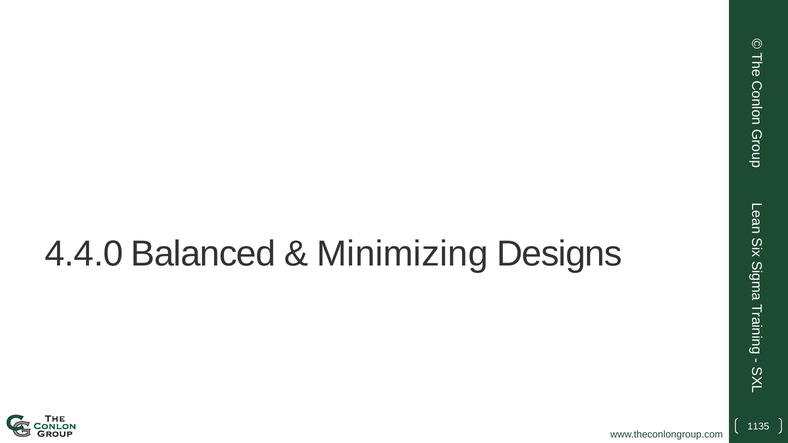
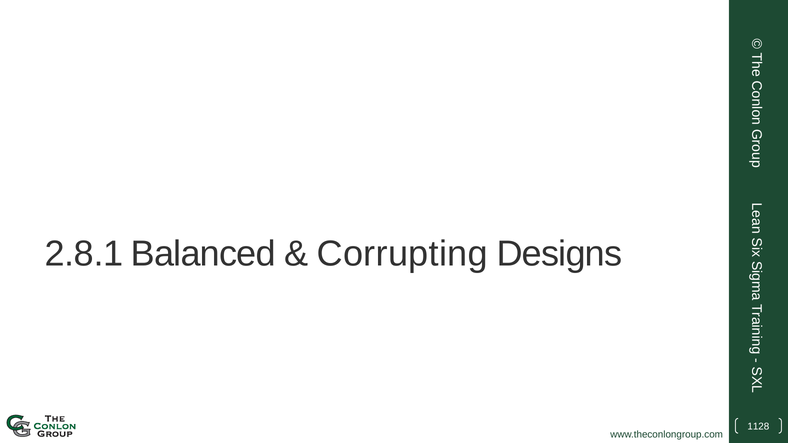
4.4.0: 4.4.0 -> 2.8.1
Minimizing: Minimizing -> Corrupting
1135: 1135 -> 1128
